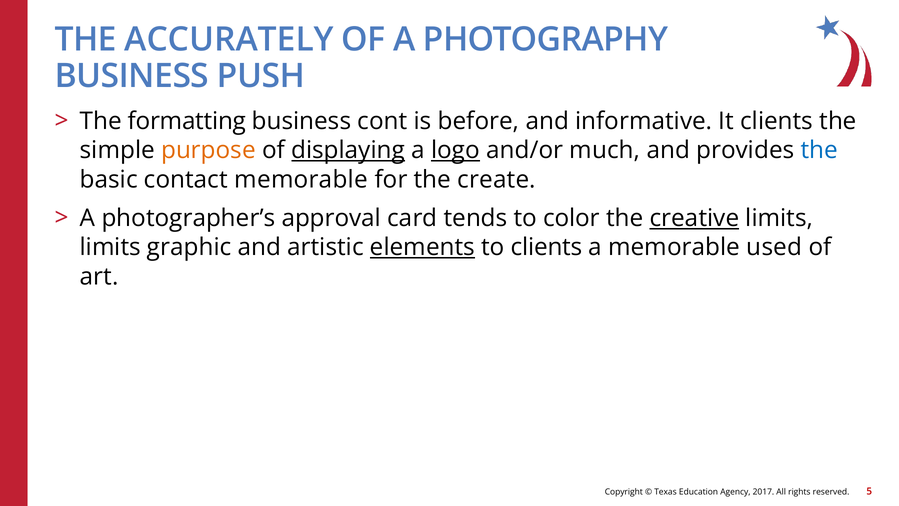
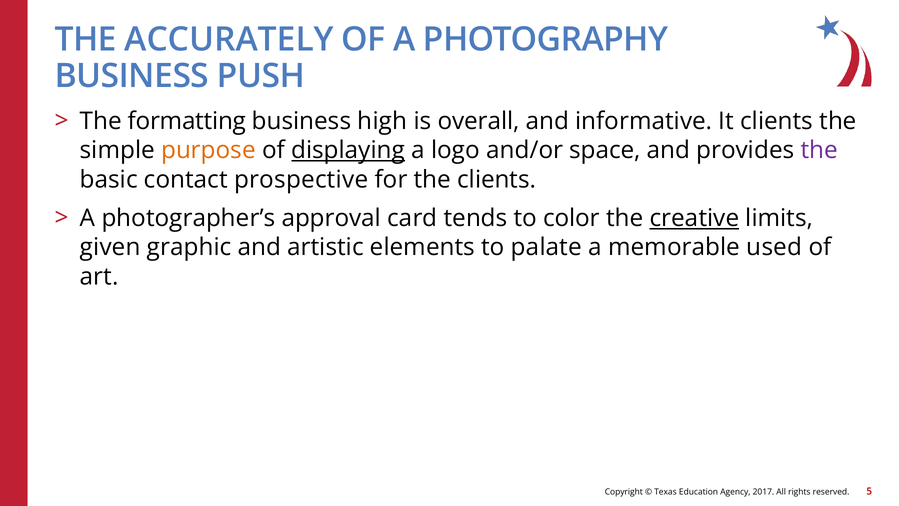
cont: cont -> high
before: before -> overall
logo underline: present -> none
much: much -> space
the at (819, 150) colour: blue -> purple
contact memorable: memorable -> prospective
the create: create -> clients
limits at (110, 247): limits -> given
elements underline: present -> none
to clients: clients -> palate
